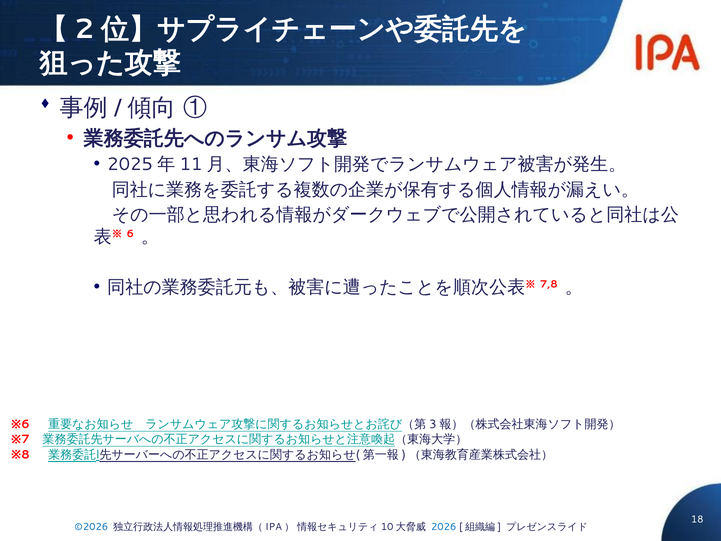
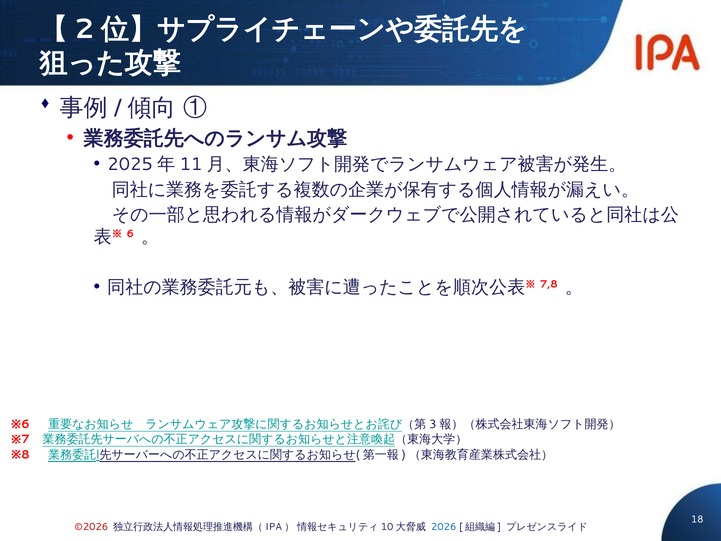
©2026 colour: blue -> red
